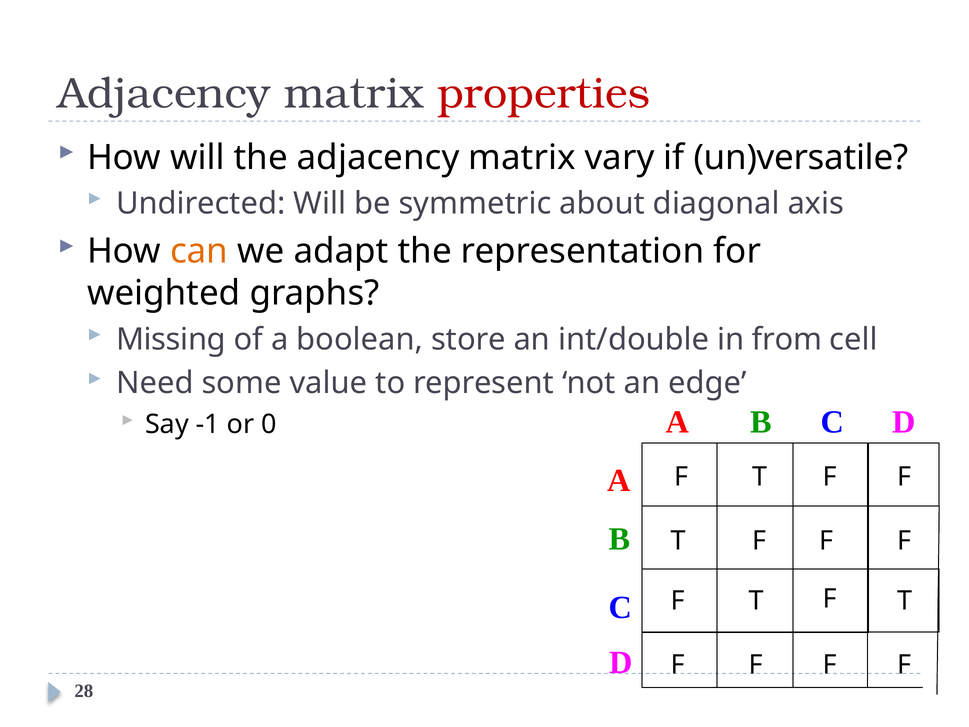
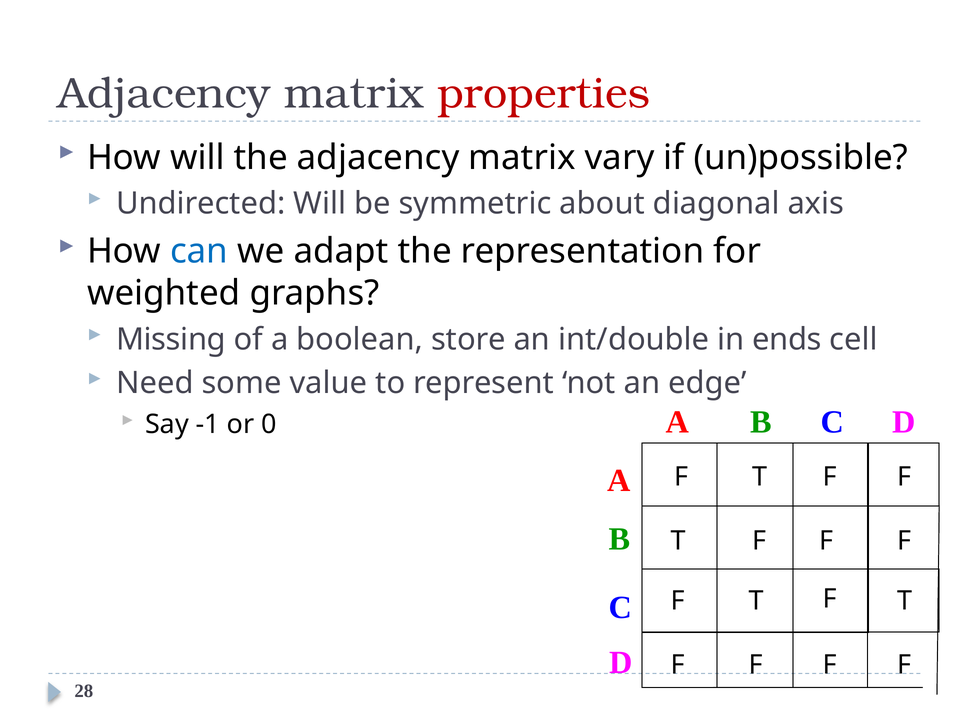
un)versatile: un)versatile -> un)possible
can colour: orange -> blue
from: from -> ends
